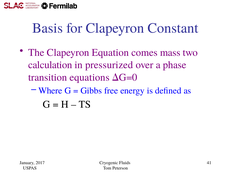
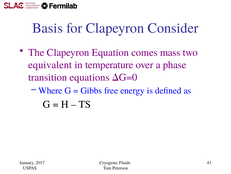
Constant: Constant -> Consider
calculation: calculation -> equivalent
pressurized: pressurized -> temperature
